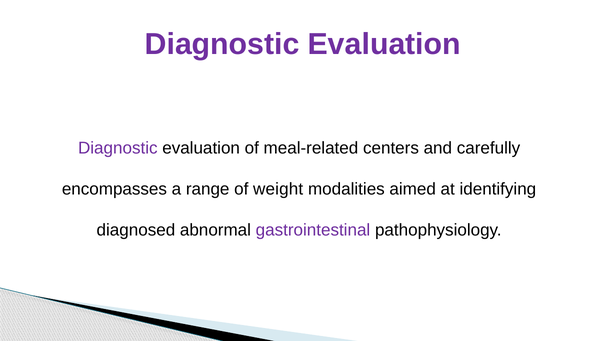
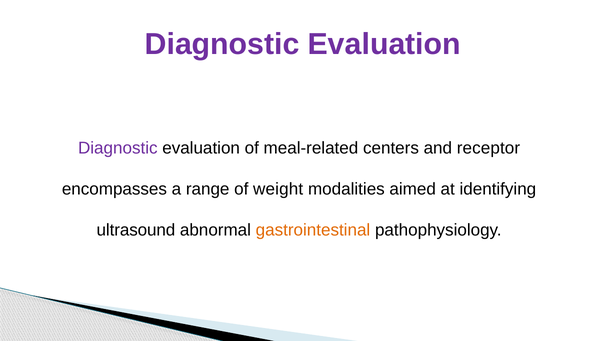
carefully: carefully -> receptor
diagnosed: diagnosed -> ultrasound
gastrointestinal colour: purple -> orange
